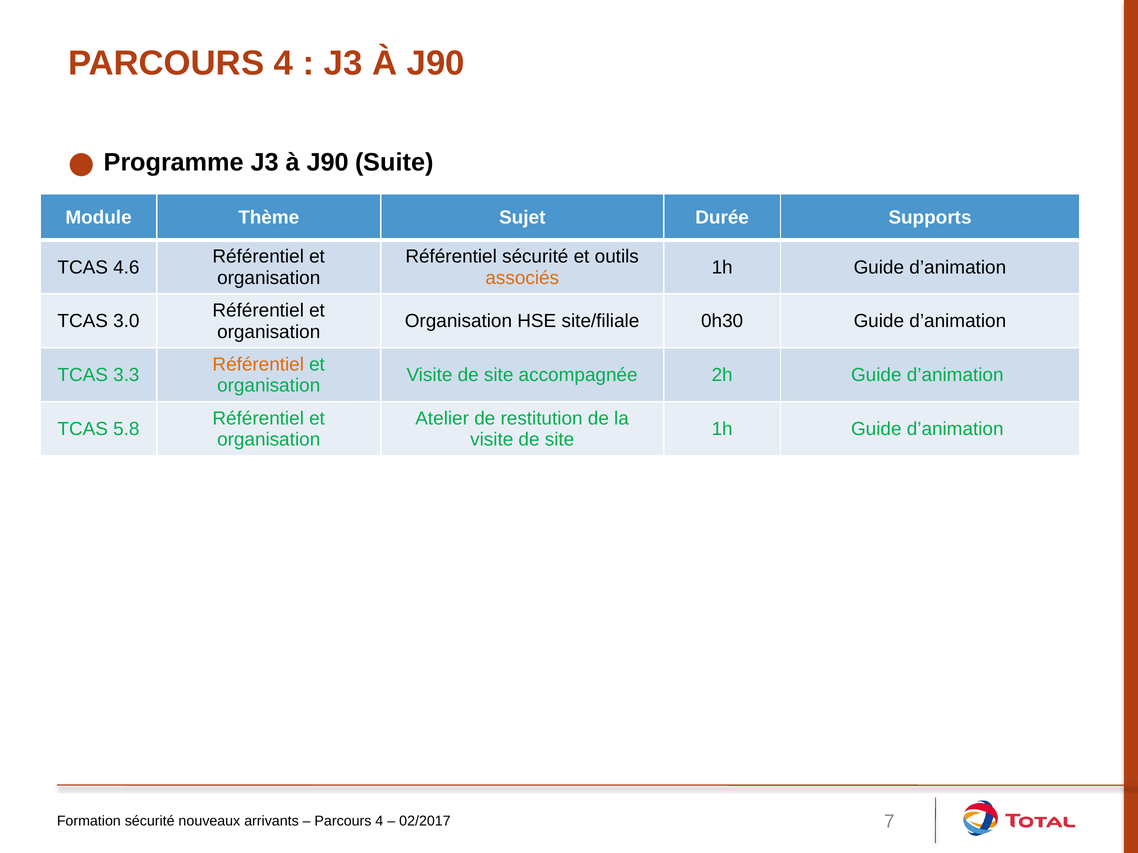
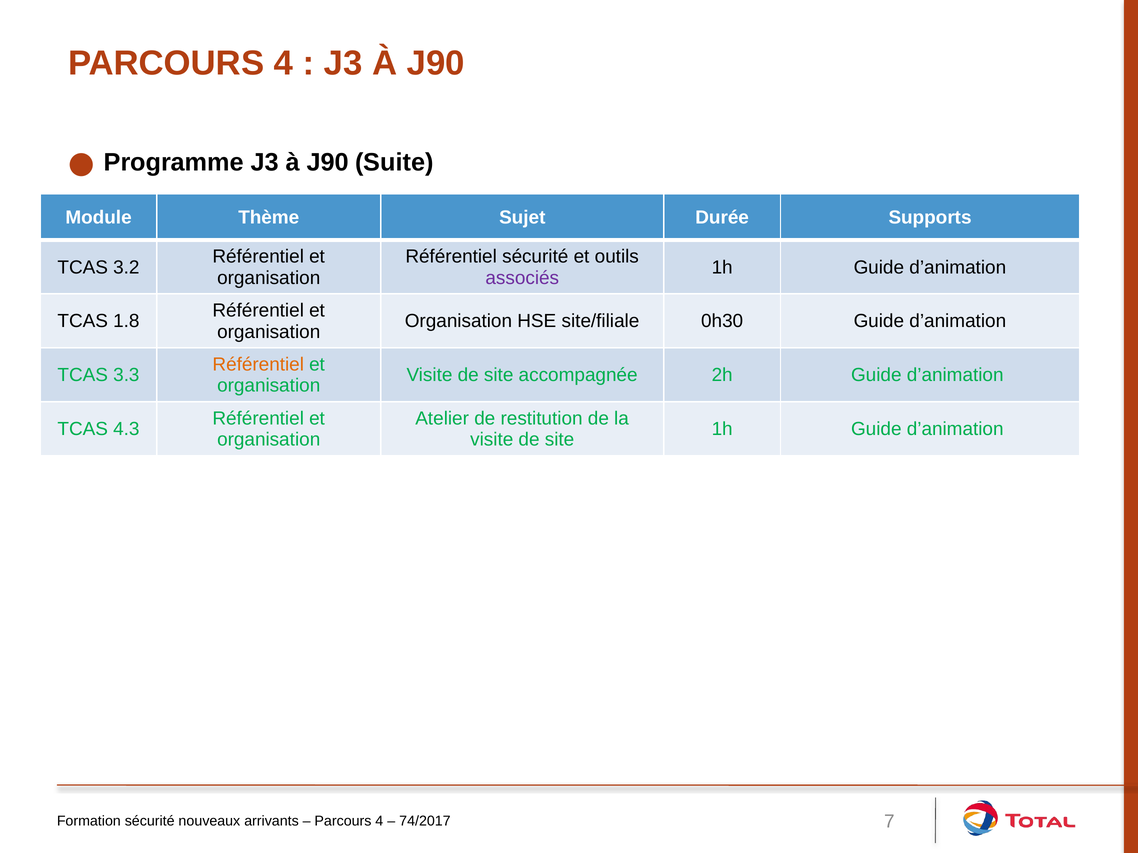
4.6: 4.6 -> 3.2
associés colour: orange -> purple
3.0: 3.0 -> 1.8
5.8: 5.8 -> 4.3
02/2017: 02/2017 -> 74/2017
